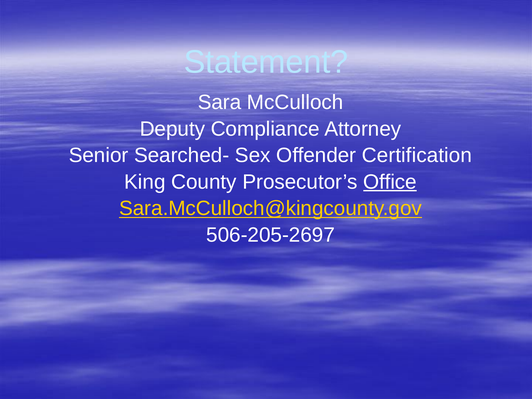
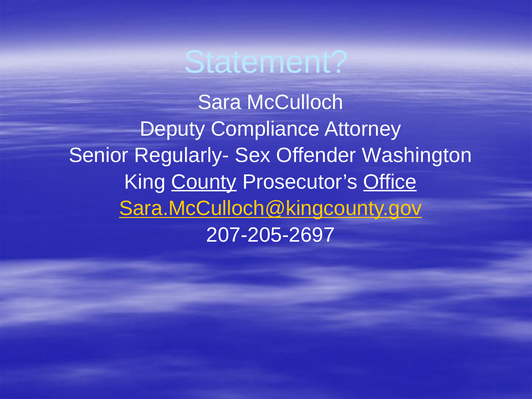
Searched-: Searched- -> Regularly-
Certification: Certification -> Washington
County underline: none -> present
506-205-2697: 506-205-2697 -> 207-205-2697
